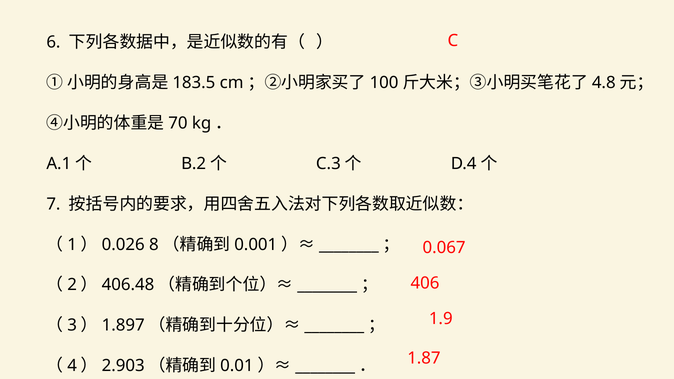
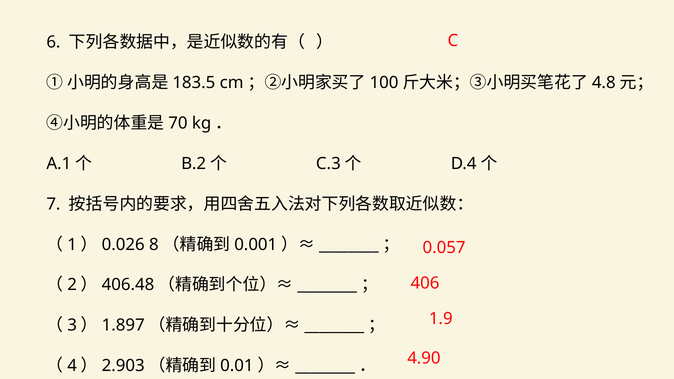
0.067: 0.067 -> 0.057
1.87: 1.87 -> 4.90
